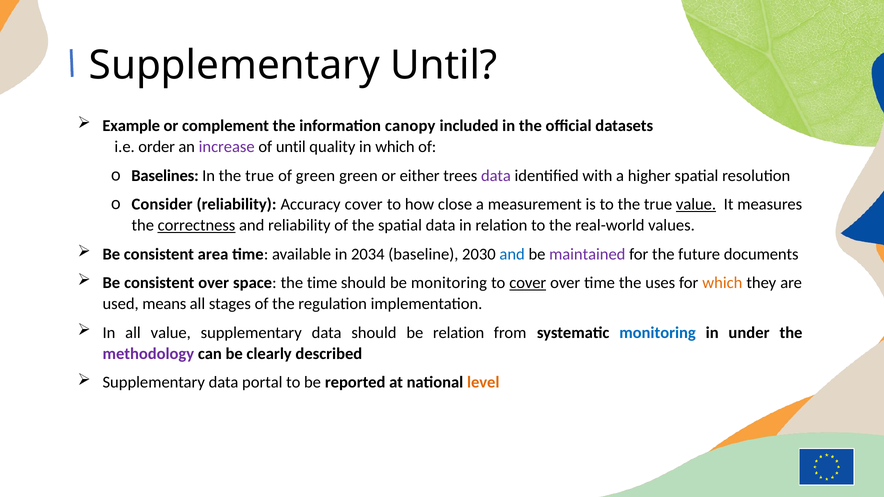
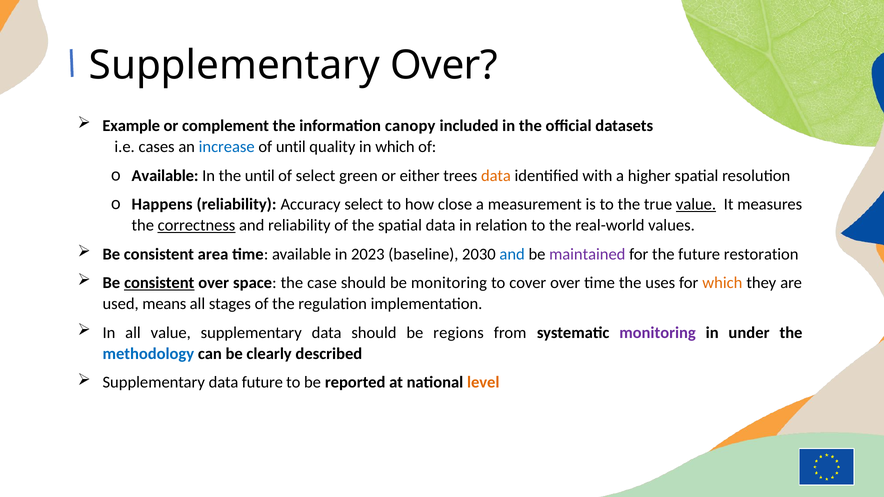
Supplementary Until: Until -> Over
order: order -> cases
increase colour: purple -> blue
Baselines at (165, 176): Baselines -> Available
In the true: true -> until
of green: green -> select
data at (496, 176) colour: purple -> orange
Consider: Consider -> Happens
Accuracy cover: cover -> select
2034: 2034 -> 2023
documents: documents -> restoration
consistent at (159, 283) underline: none -> present
the time: time -> case
cover at (528, 283) underline: present -> none
be relation: relation -> regions
monitoring at (658, 333) colour: blue -> purple
methodology colour: purple -> blue
data portal: portal -> future
